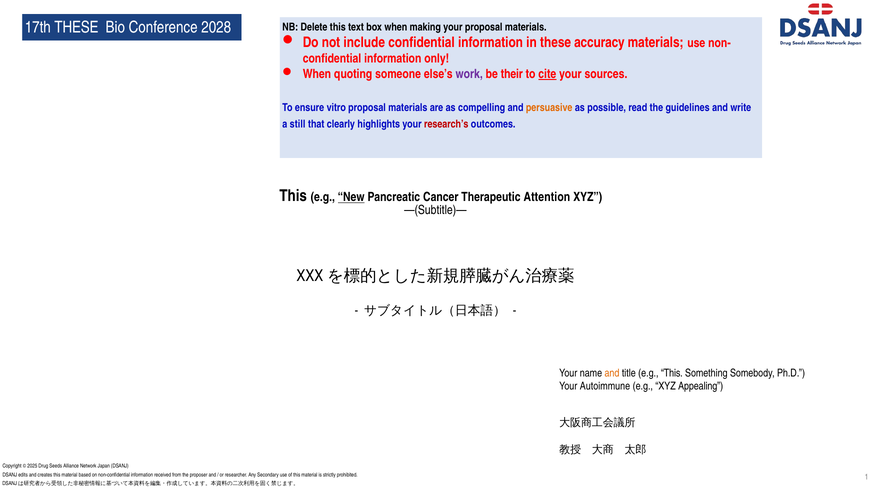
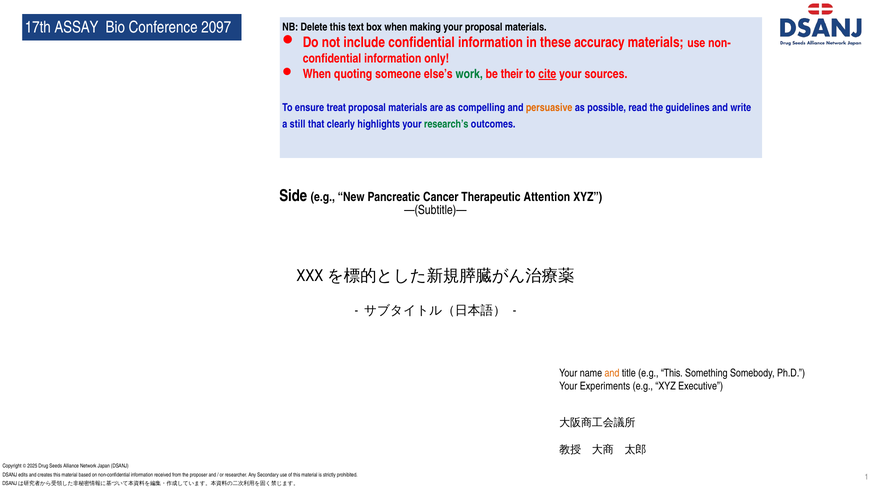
17th THESE: THESE -> ASSAY
2028: 2028 -> 2097
work colour: purple -> green
vitro: vitro -> treat
research’s colour: red -> green
This at (293, 196): This -> Side
New underline: present -> none
Autoimmune: Autoimmune -> Experiments
Appealing: Appealing -> Executive
